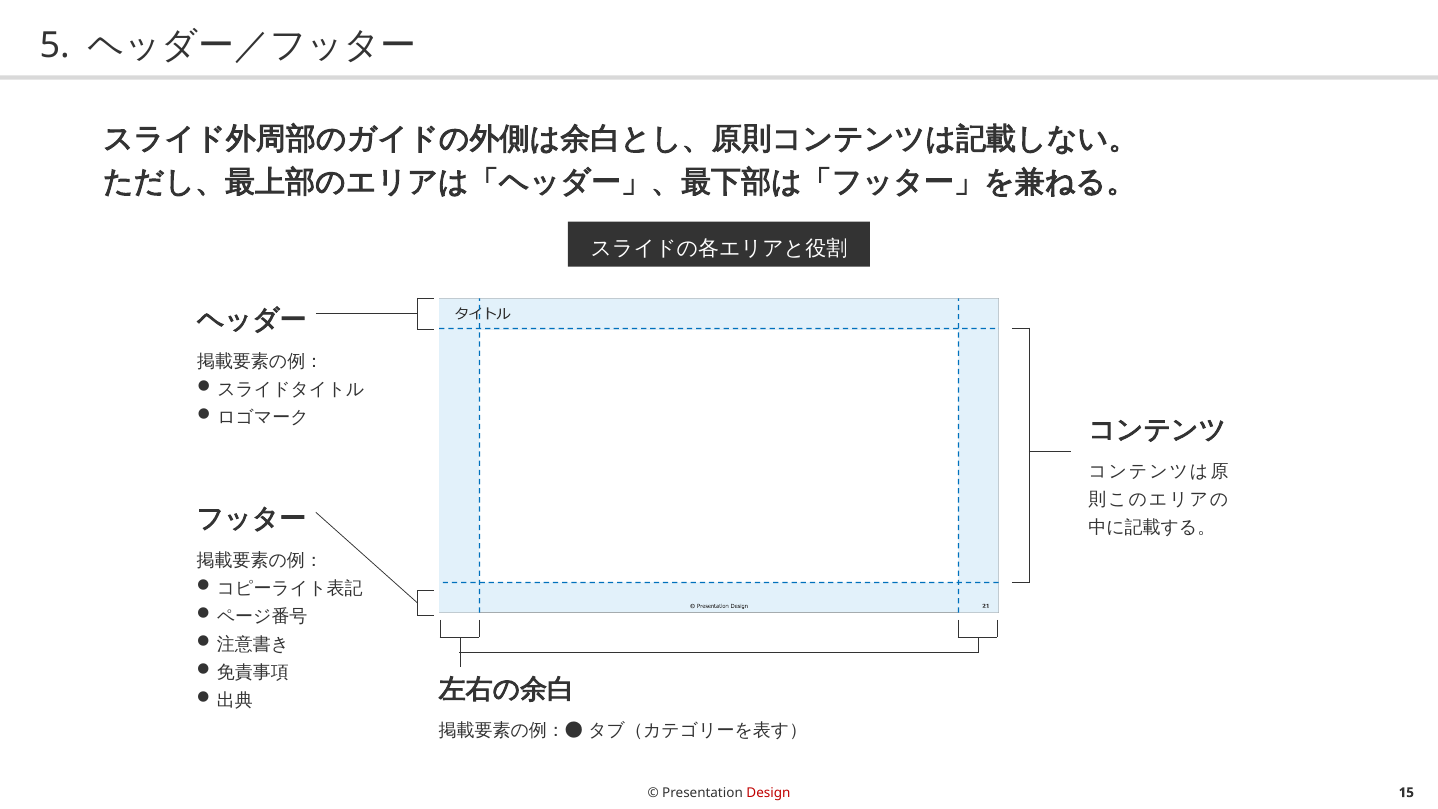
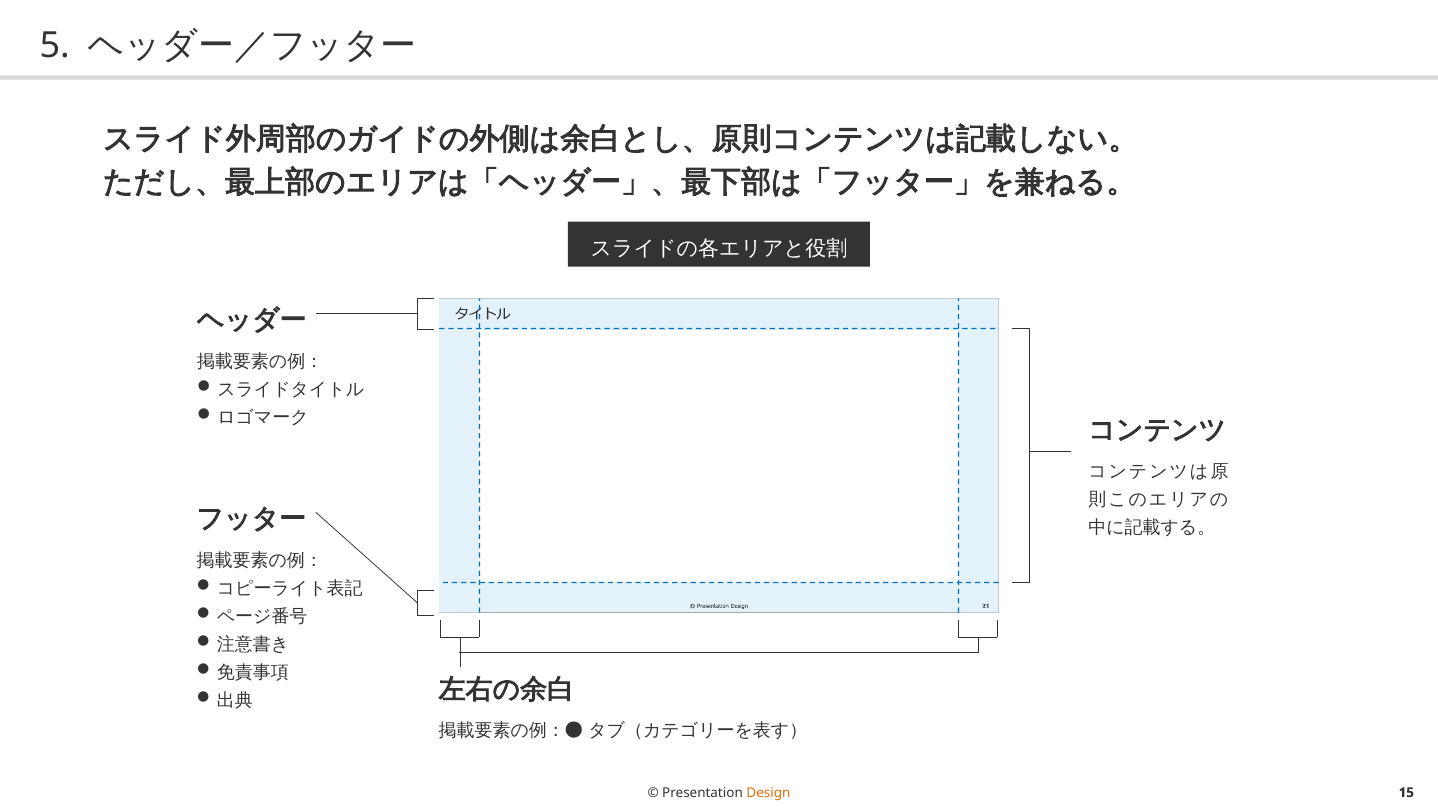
Design colour: red -> orange
